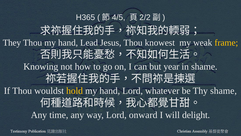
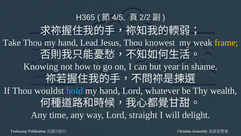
They: They -> Take
hold colour: yellow -> light blue
Thy shame: shame -> wealth
onward: onward -> straight
